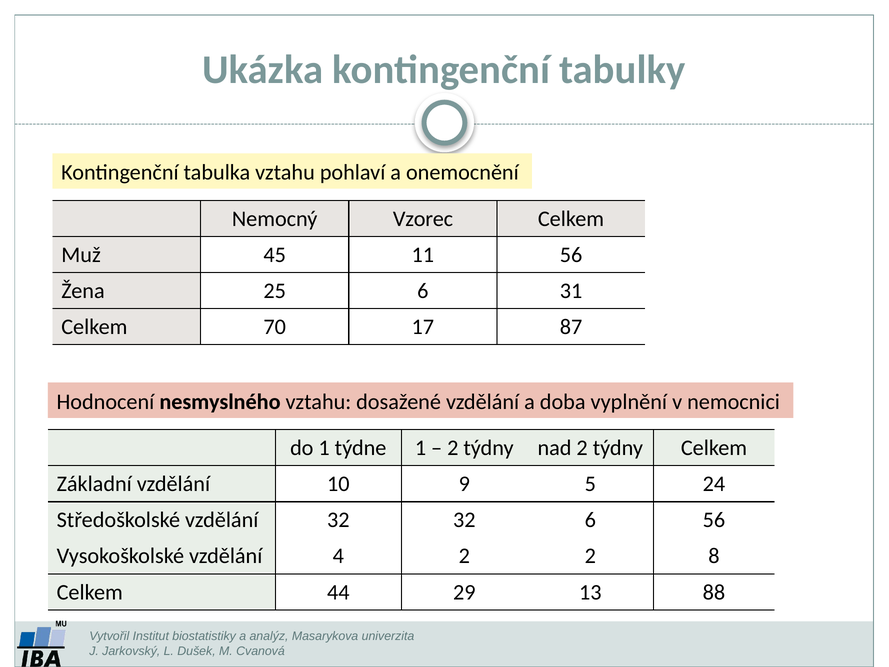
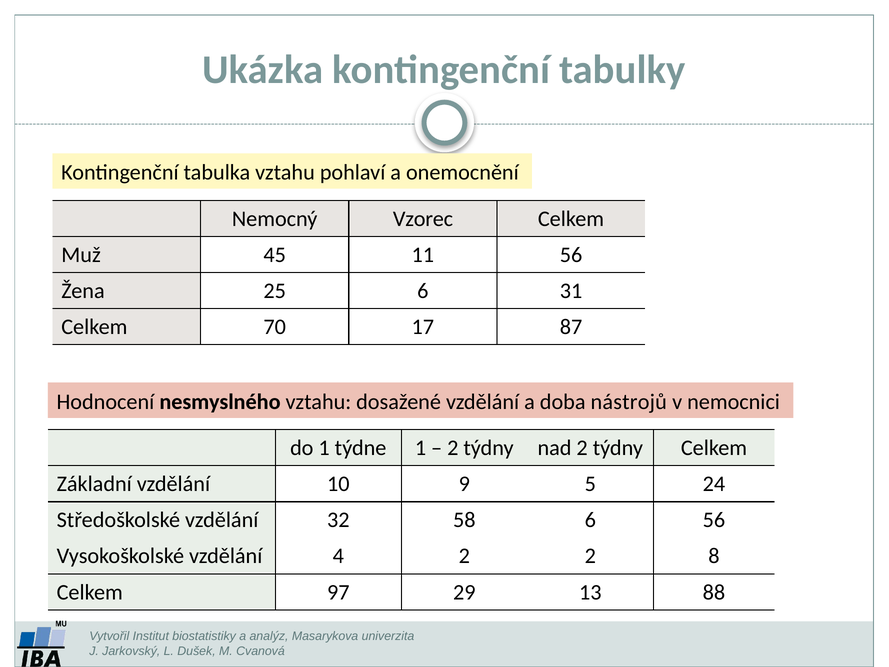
vyplnění: vyplnění -> nástrojů
32 32: 32 -> 58
44: 44 -> 97
